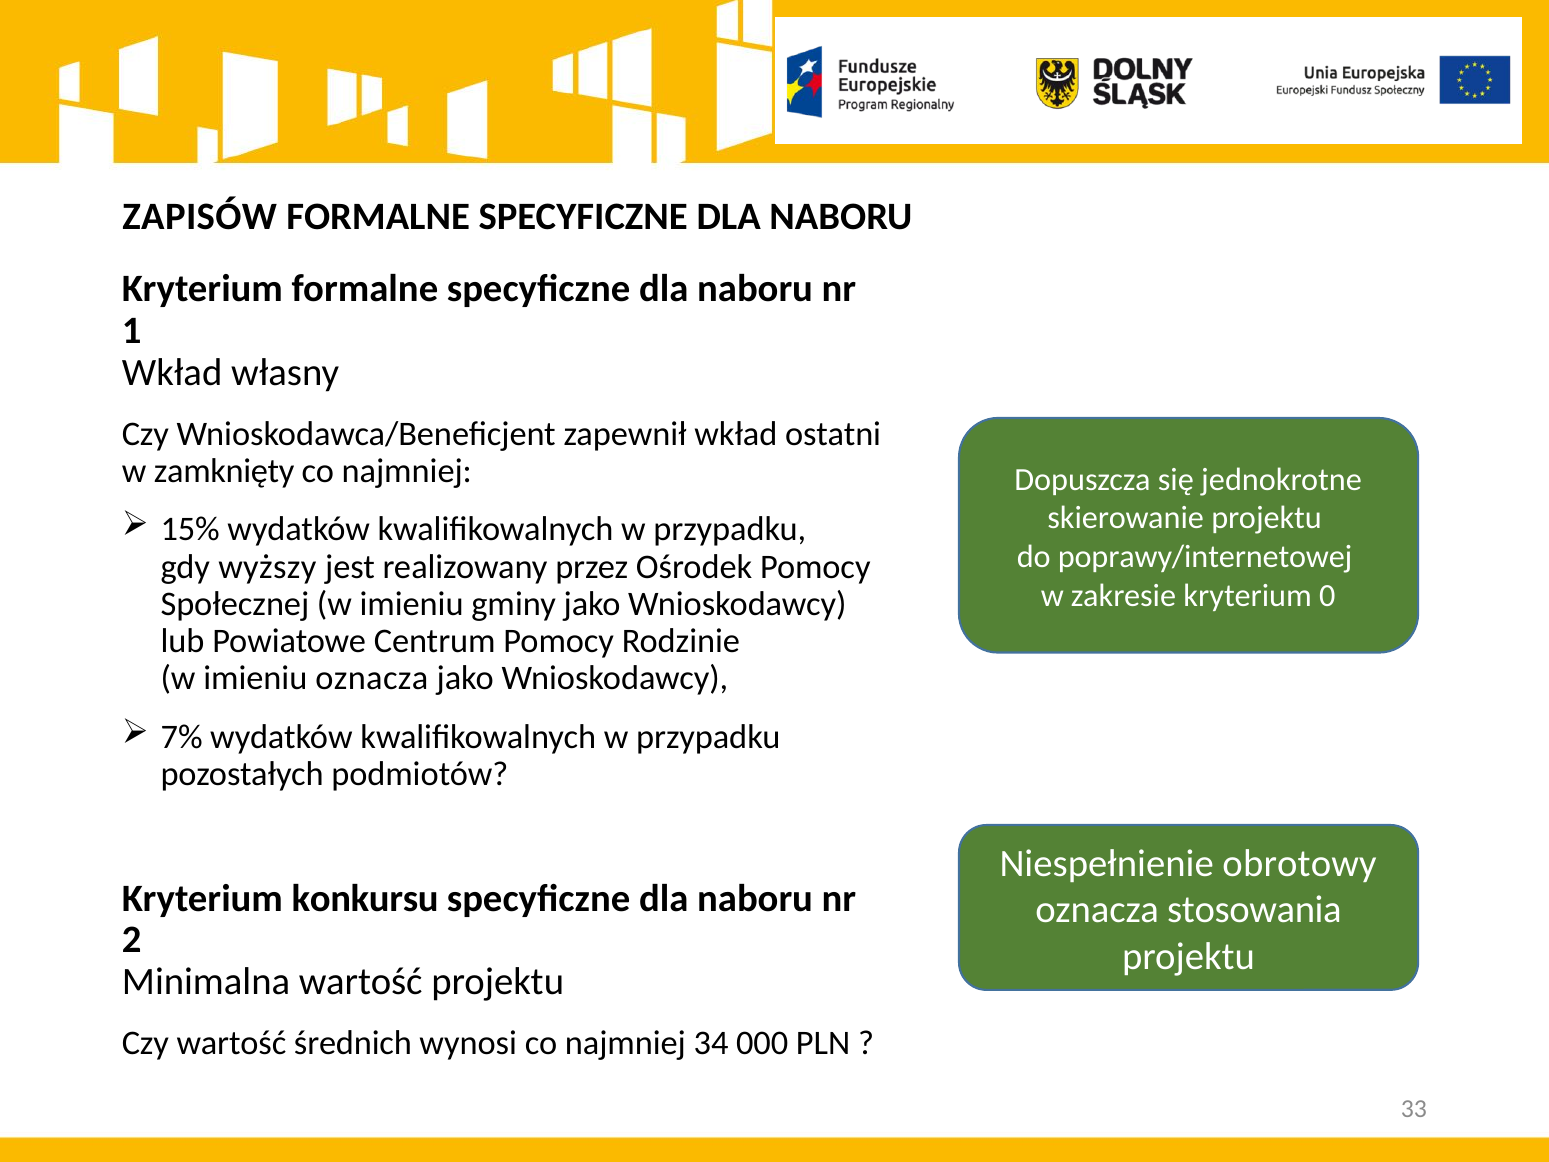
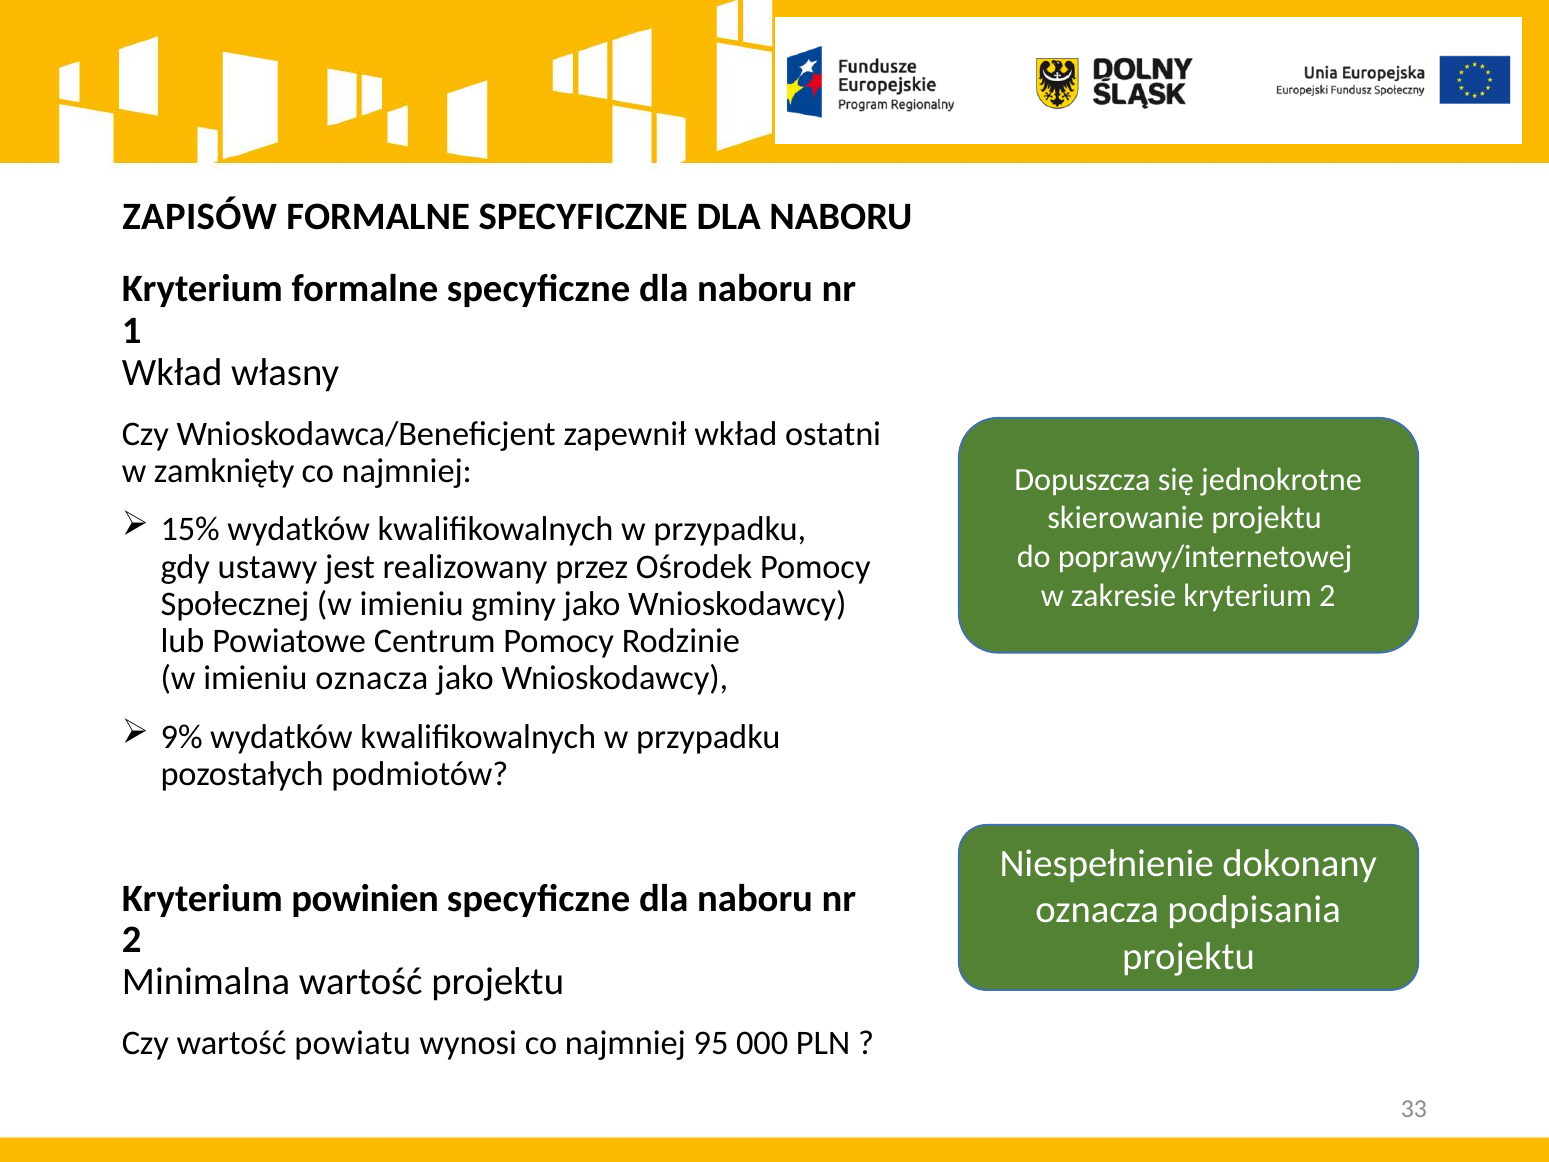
wyższy: wyższy -> ustawy
kryterium 0: 0 -> 2
7%: 7% -> 9%
obrotowy: obrotowy -> dokonany
konkursu: konkursu -> powinien
stosowania: stosowania -> podpisania
średnich: średnich -> powiatu
34: 34 -> 95
